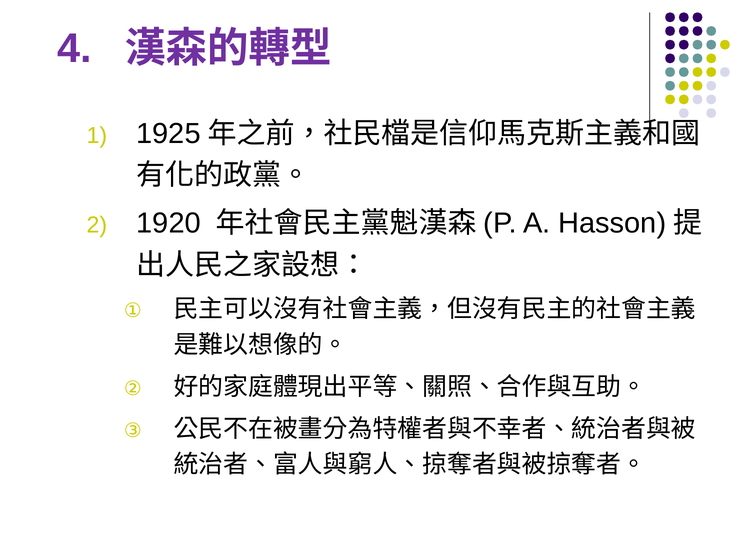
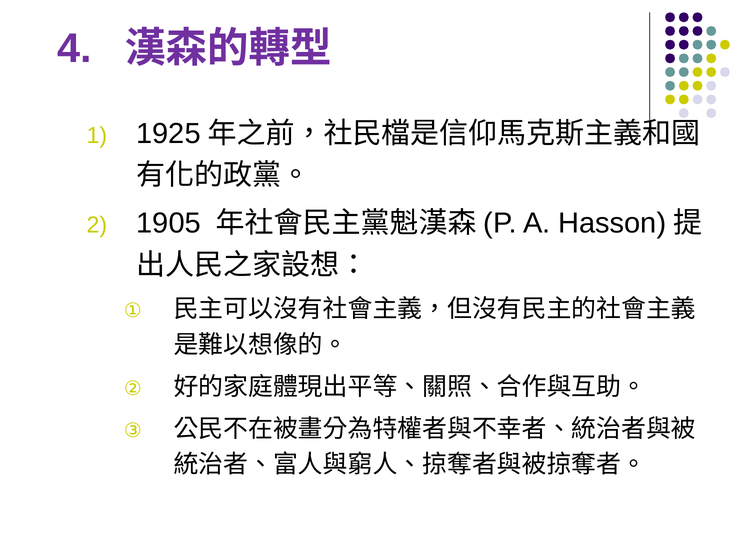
1920: 1920 -> 1905
